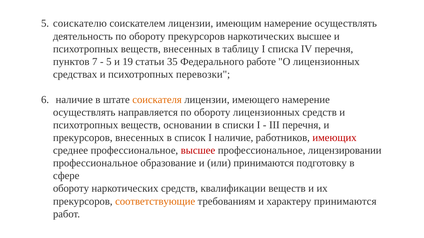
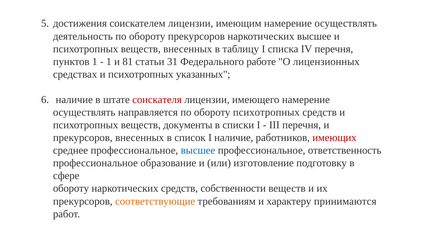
соискателю: соискателю -> достижения
пунктов 7: 7 -> 1
5 at (109, 62): 5 -> 1
19: 19 -> 81
35: 35 -> 31
перевозки: перевозки -> указанных
соискателя colour: orange -> red
обороту лицензионных: лицензионных -> психотропных
основании: основании -> документы
высшее at (198, 151) colour: red -> blue
лицензировании: лицензировании -> ответственность
или принимаются: принимаются -> изготовление
квалификации: квалификации -> собственности
